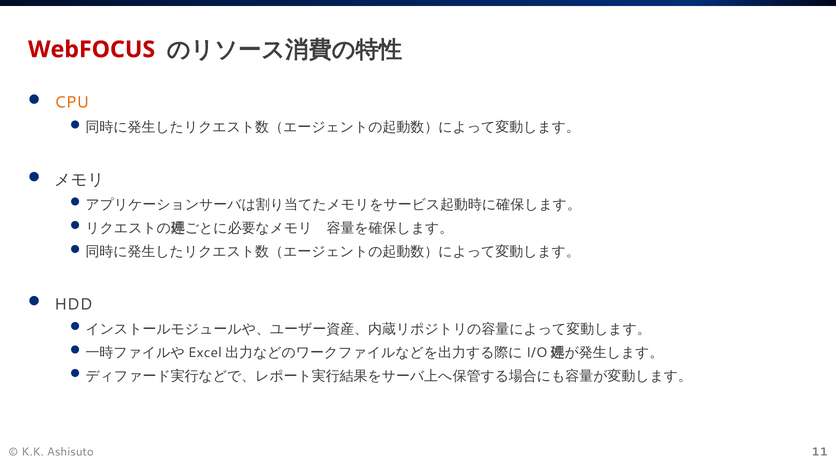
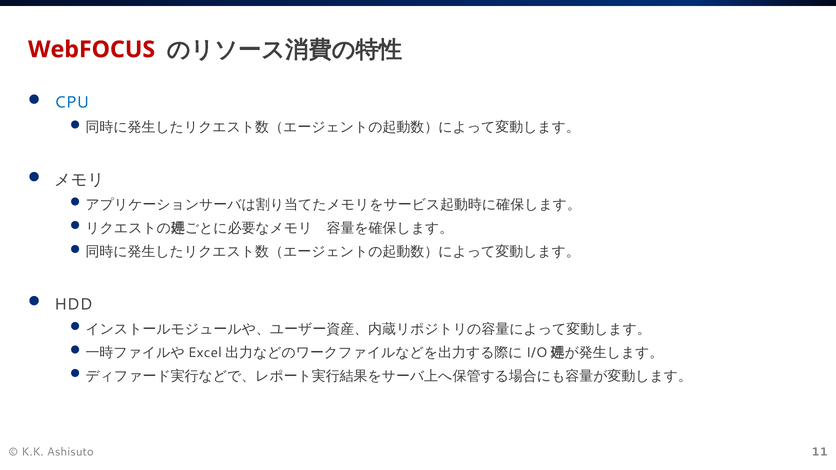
CPU colour: orange -> blue
